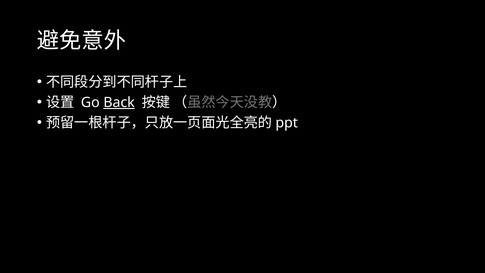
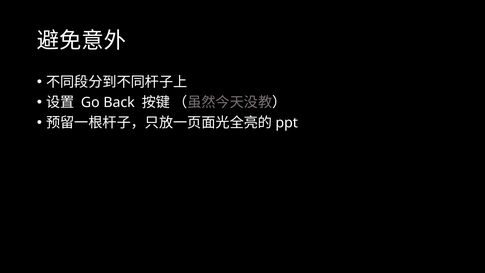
Back underline: present -> none
